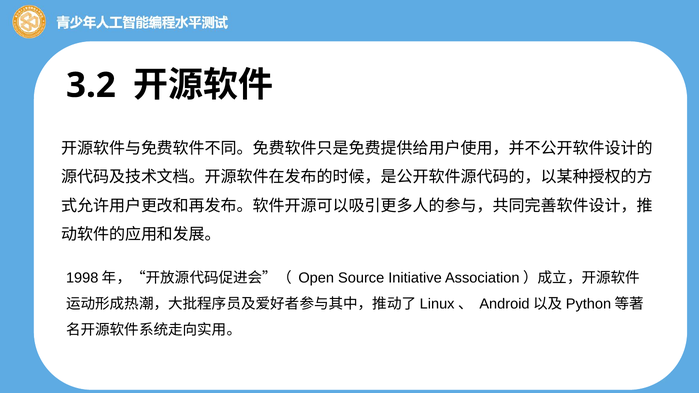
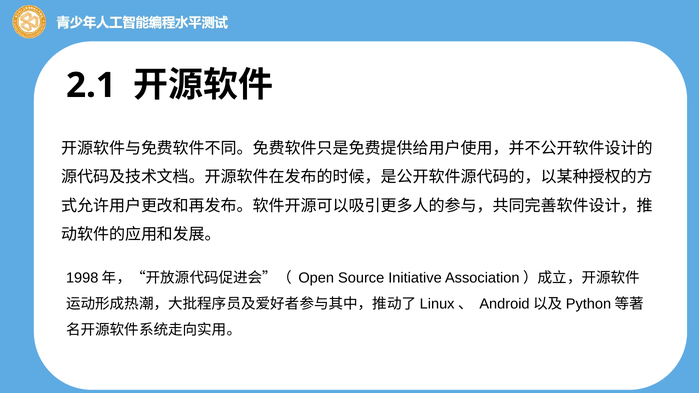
3.2: 3.2 -> 2.1
